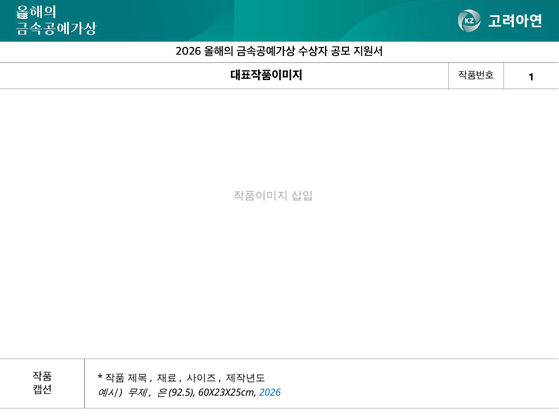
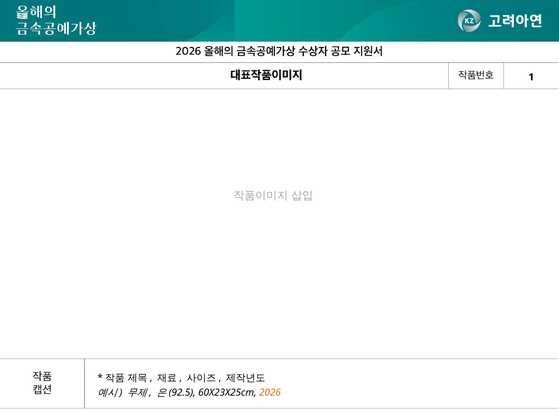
2026 colour: blue -> orange
